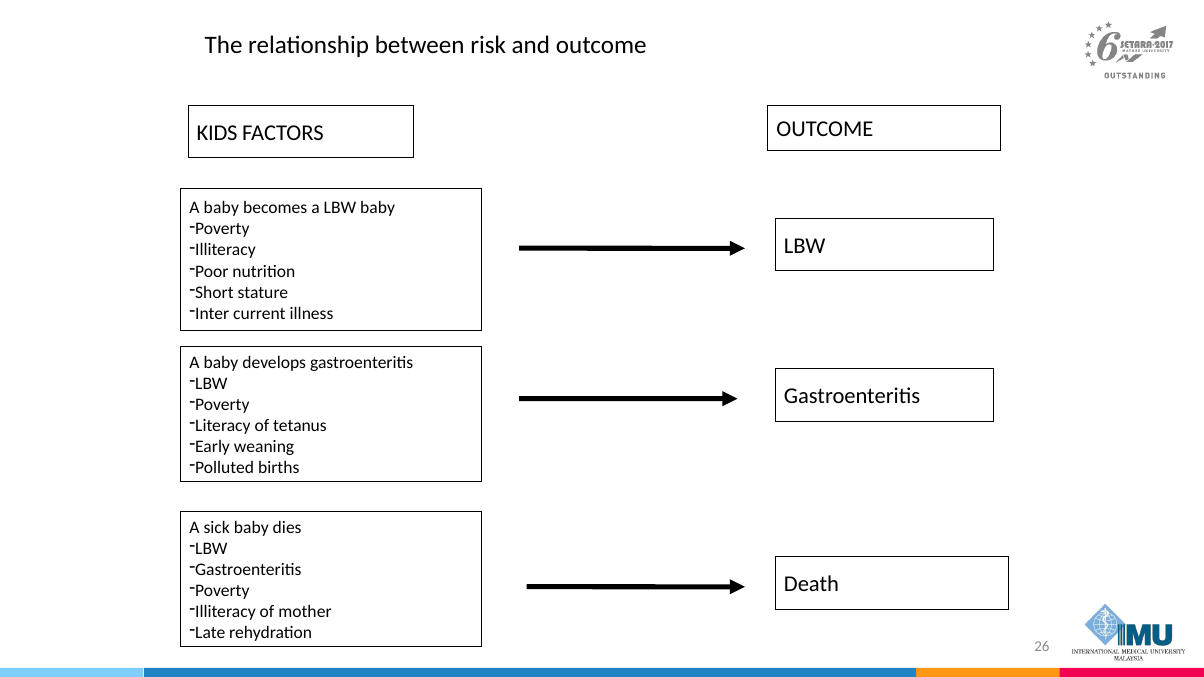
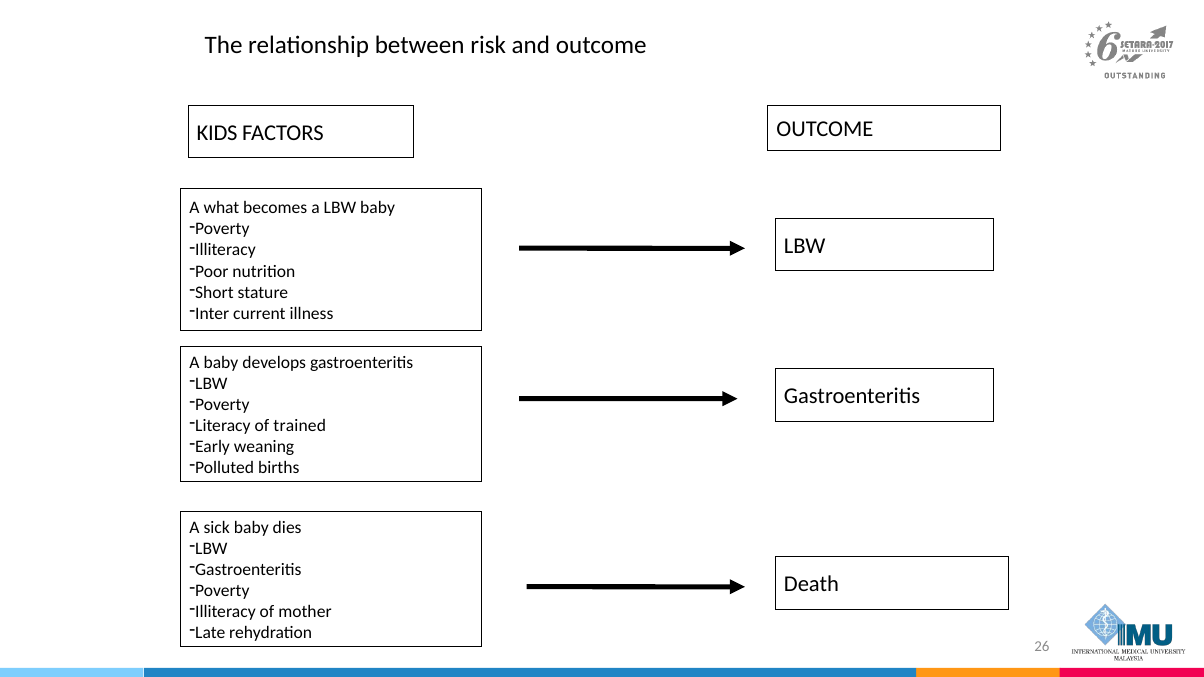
baby at (221, 208): baby -> what
tetanus: tetanus -> trained
